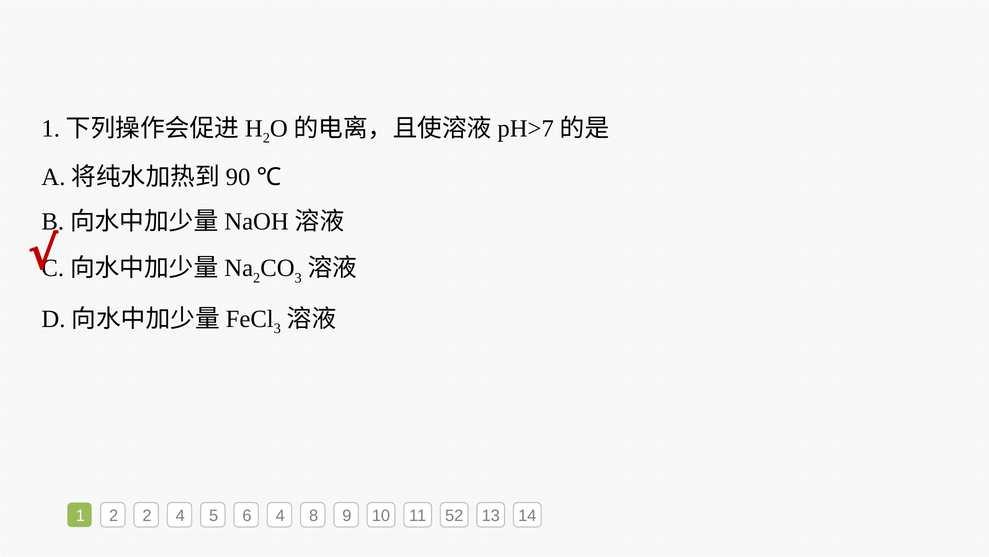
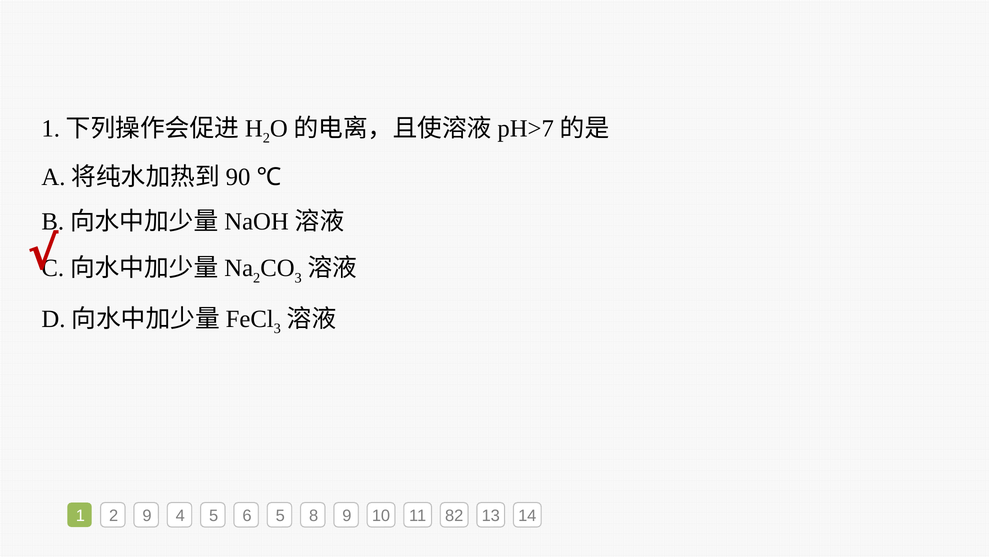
2 2: 2 -> 9
6 4: 4 -> 5
52: 52 -> 82
